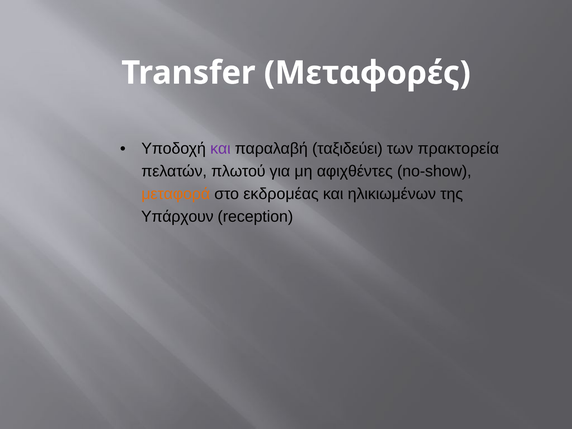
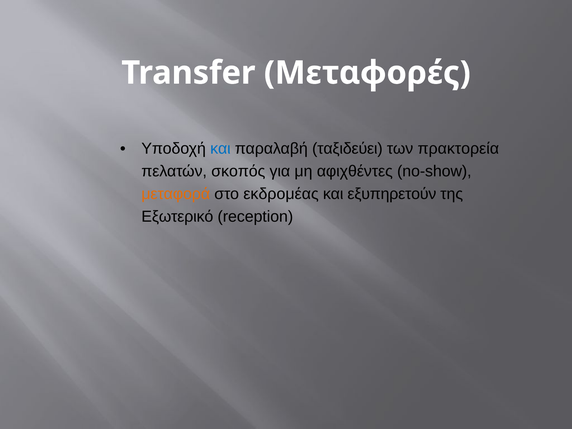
και at (220, 148) colour: purple -> blue
πλωτού: πλωτού -> σκοπός
ηλικιωμένων: ηλικιωμένων -> εξυπηρετούν
Υπάρχουν: Υπάρχουν -> Εξωτερικό
